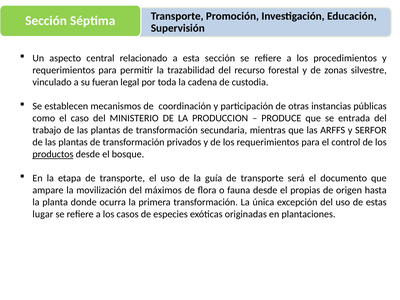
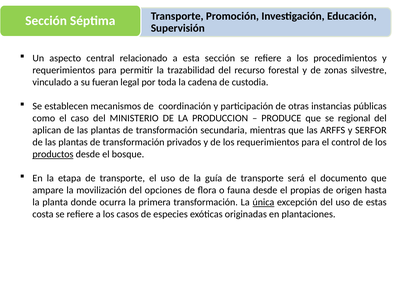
entrada: entrada -> regional
trabajo: trabajo -> aplican
máximos: máximos -> opciones
única underline: none -> present
lugar: lugar -> costa
